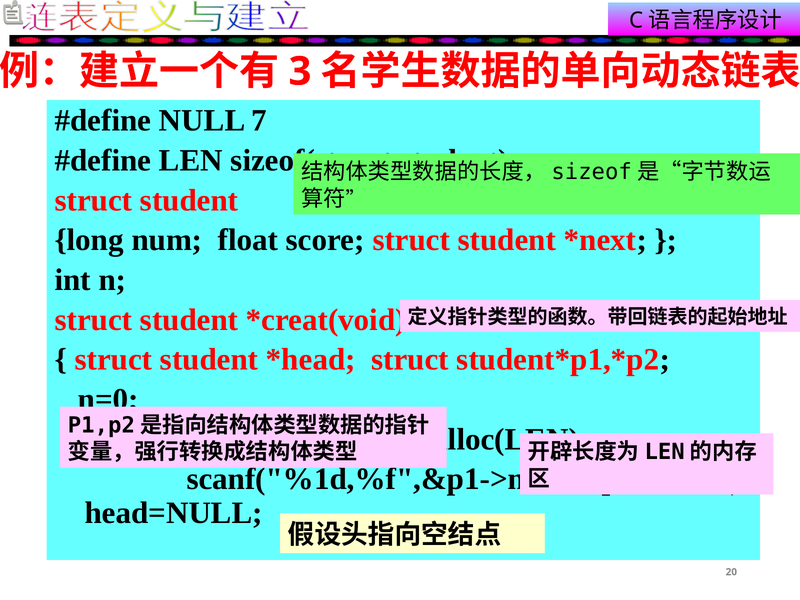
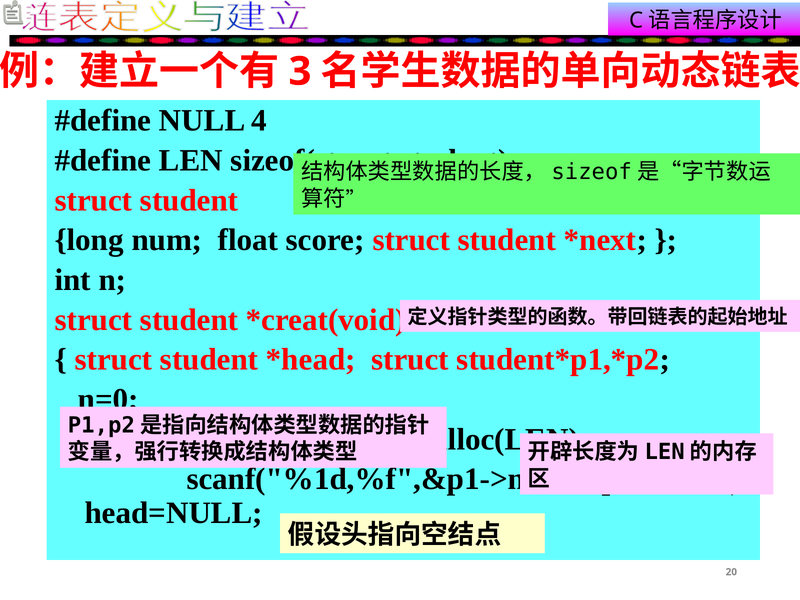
7: 7 -> 4
